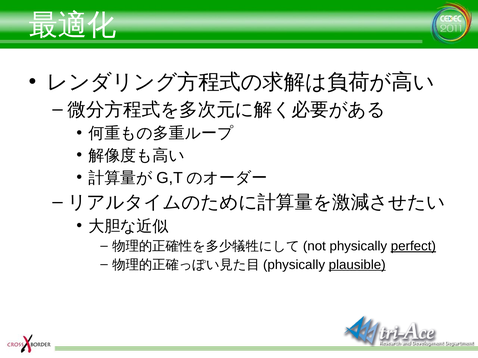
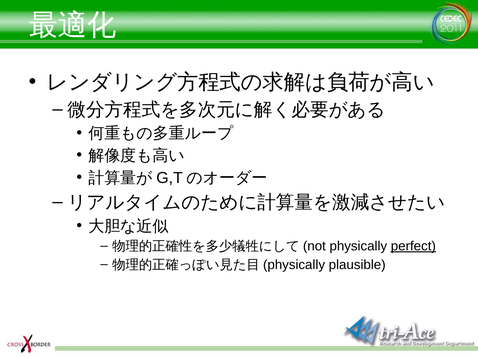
plausible underline: present -> none
